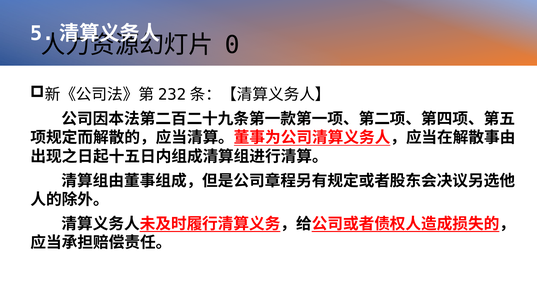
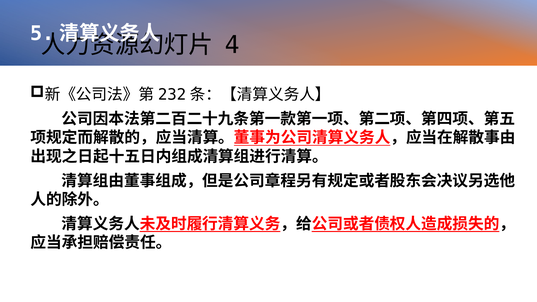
0: 0 -> 4
